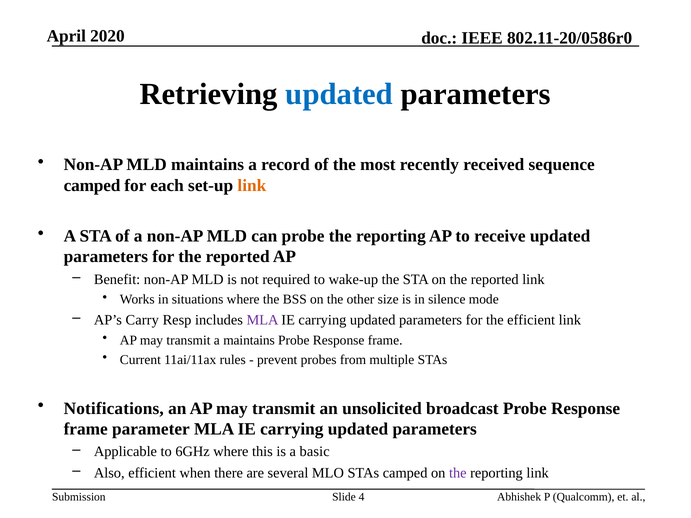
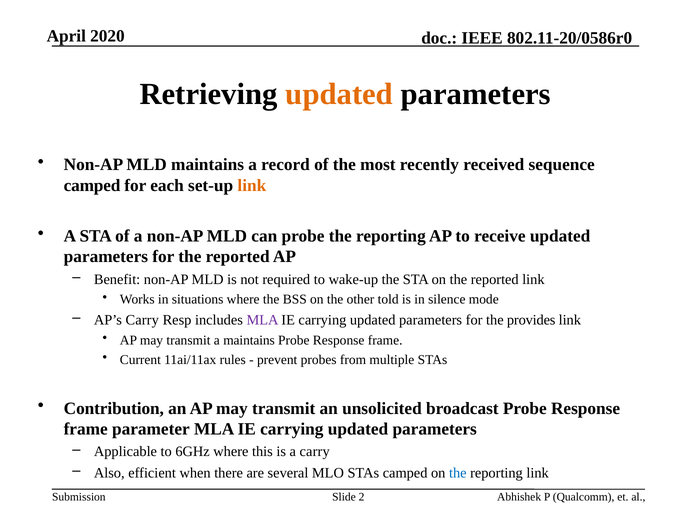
updated at (339, 94) colour: blue -> orange
size: size -> told
the efficient: efficient -> provides
Notifications: Notifications -> Contribution
a basic: basic -> carry
the at (458, 473) colour: purple -> blue
4: 4 -> 2
